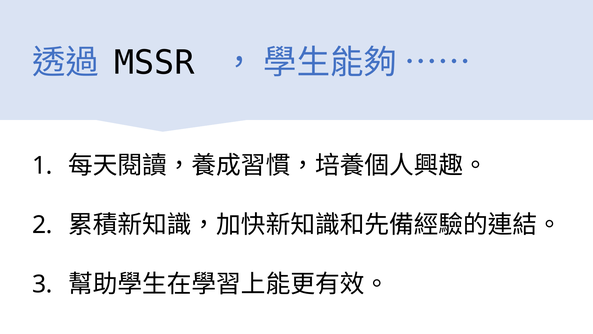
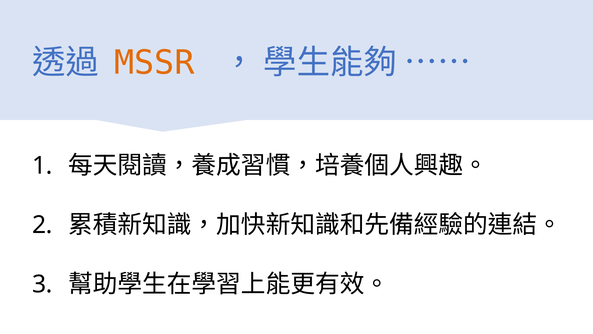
MSSR colour: black -> orange
